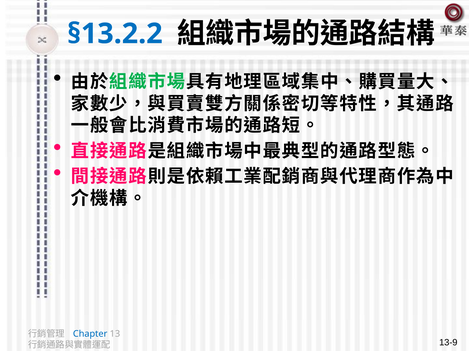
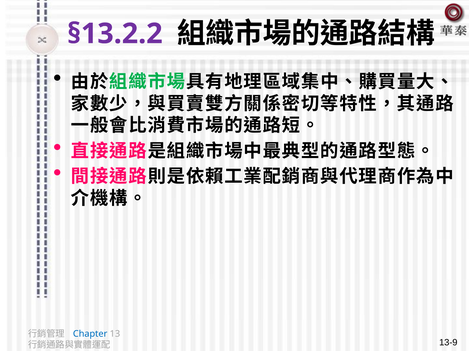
§13.2.2 colour: blue -> purple
